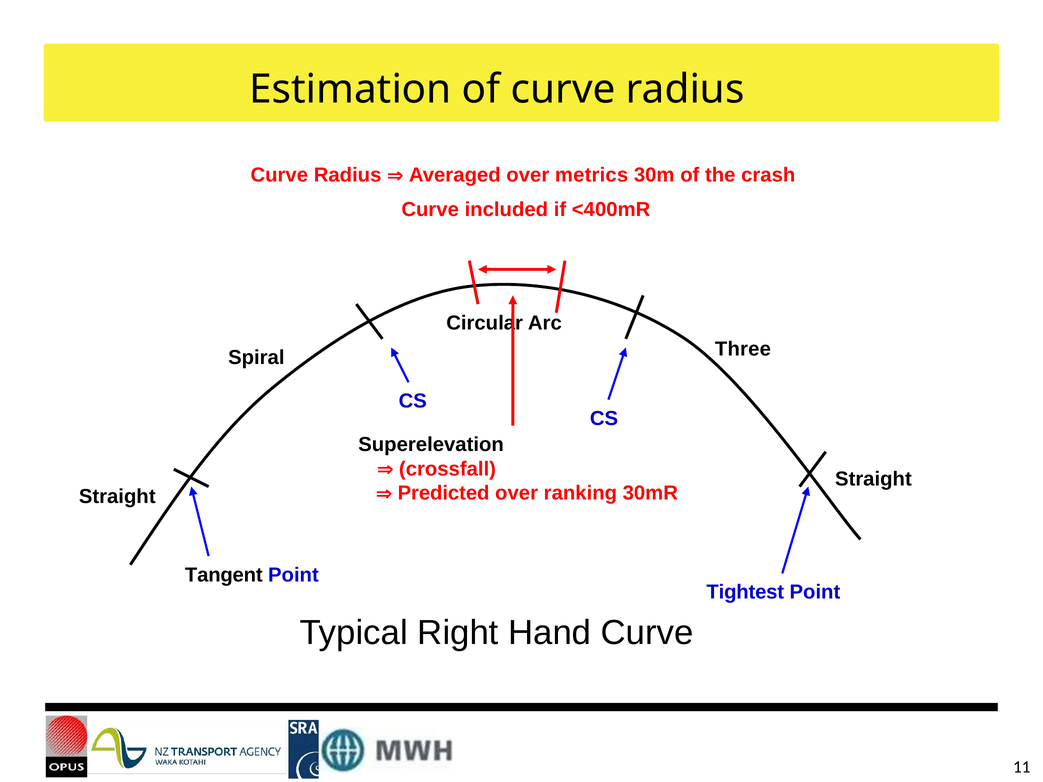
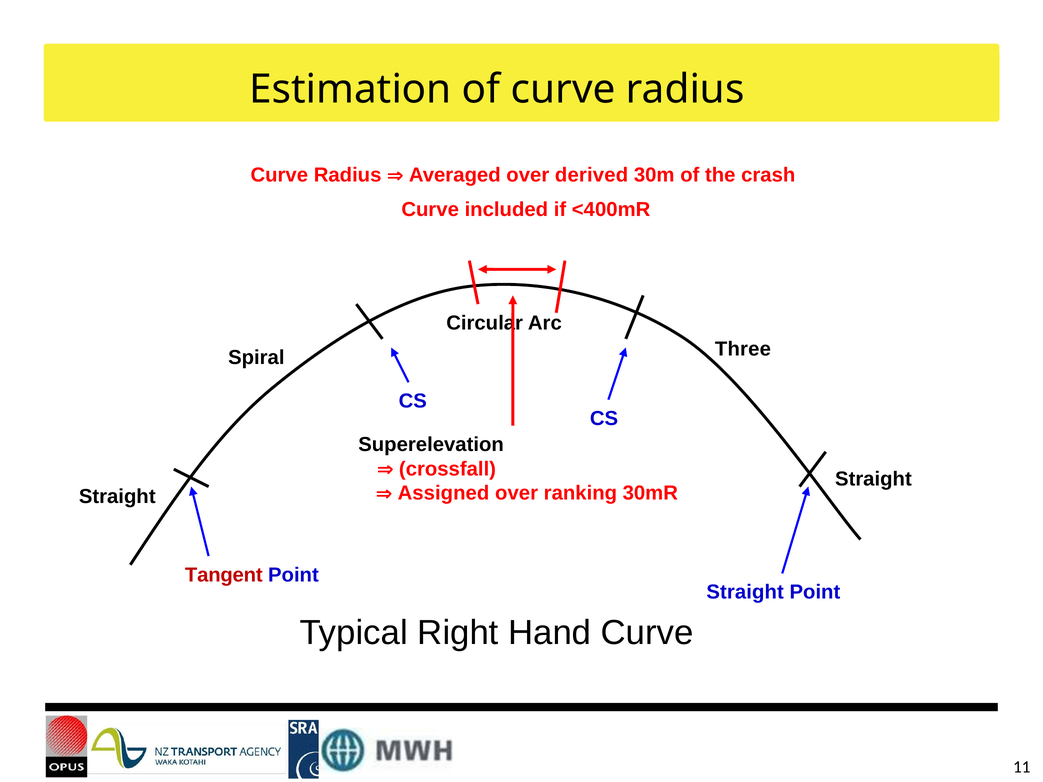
metrics: metrics -> derived
Predicted: Predicted -> Assigned
Tangent colour: black -> red
Tightest at (745, 592): Tightest -> Straight
